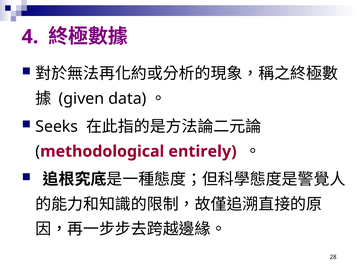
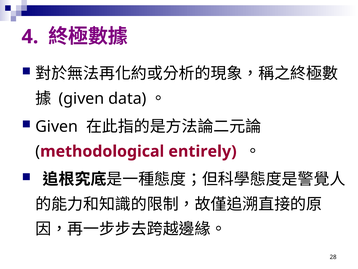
Seeks at (57, 126): Seeks -> Given
